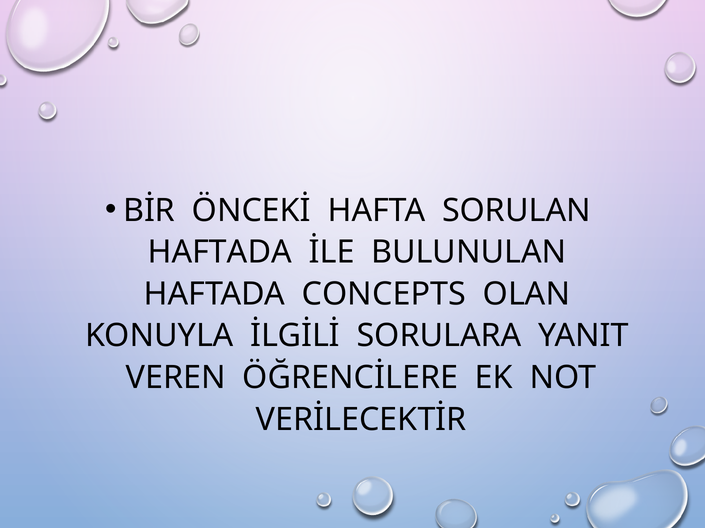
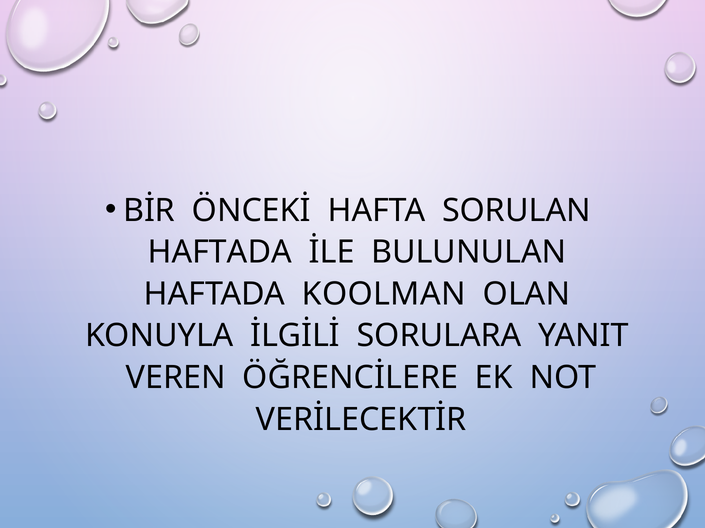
CONCEPTS: CONCEPTS -> KOOLMAN
